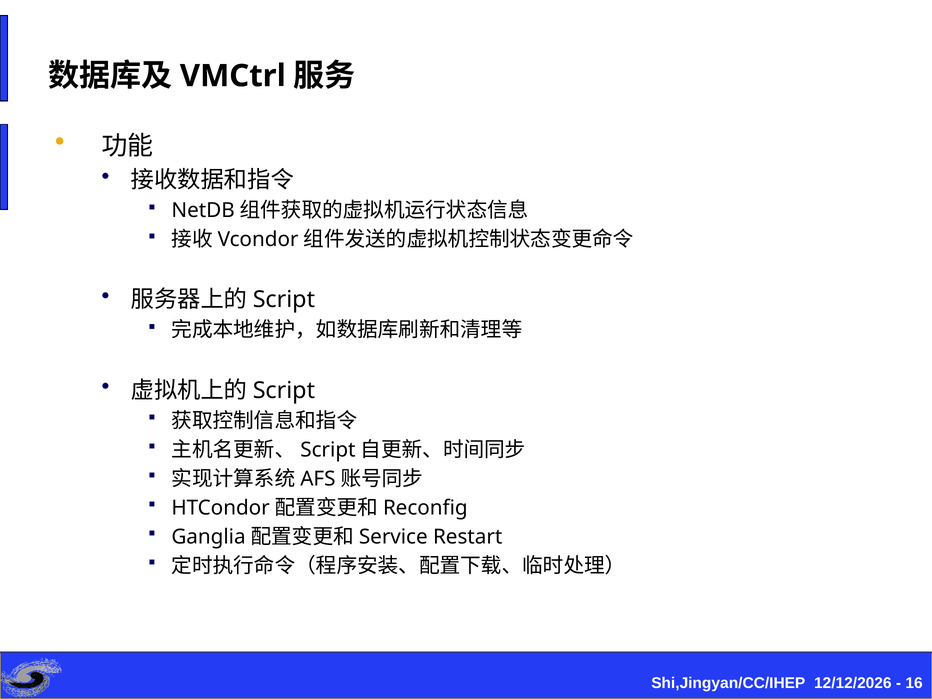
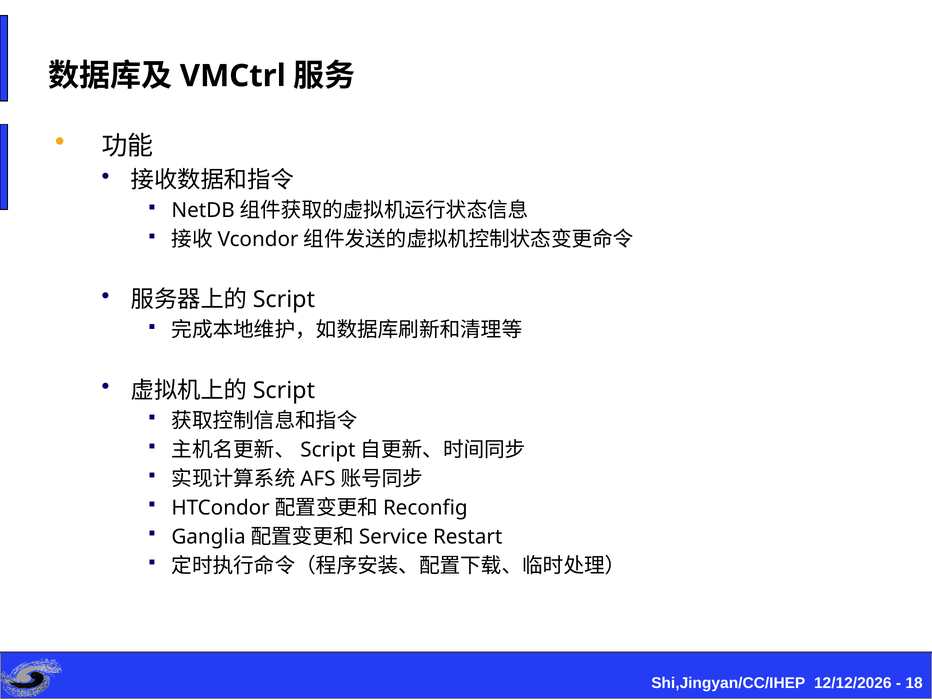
16: 16 -> 18
